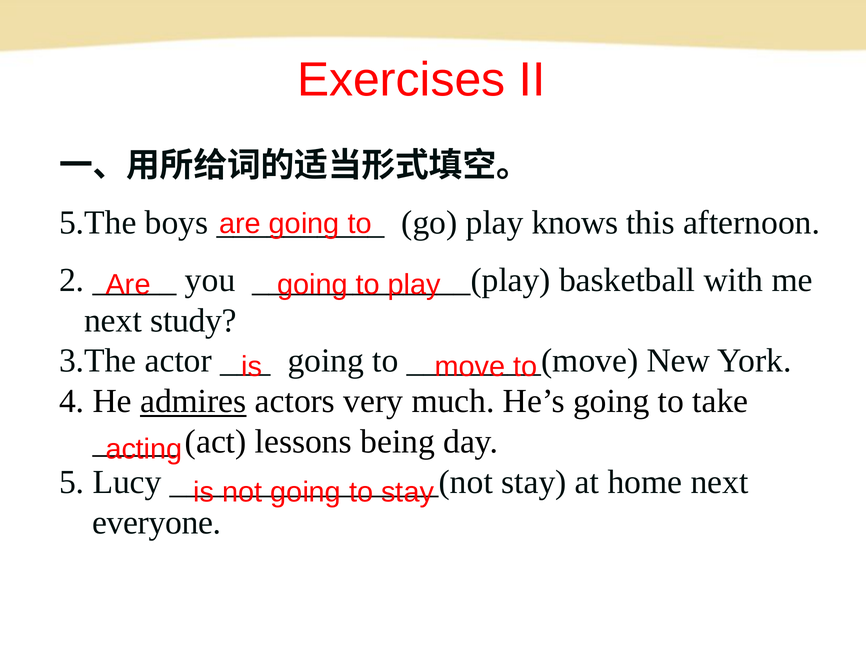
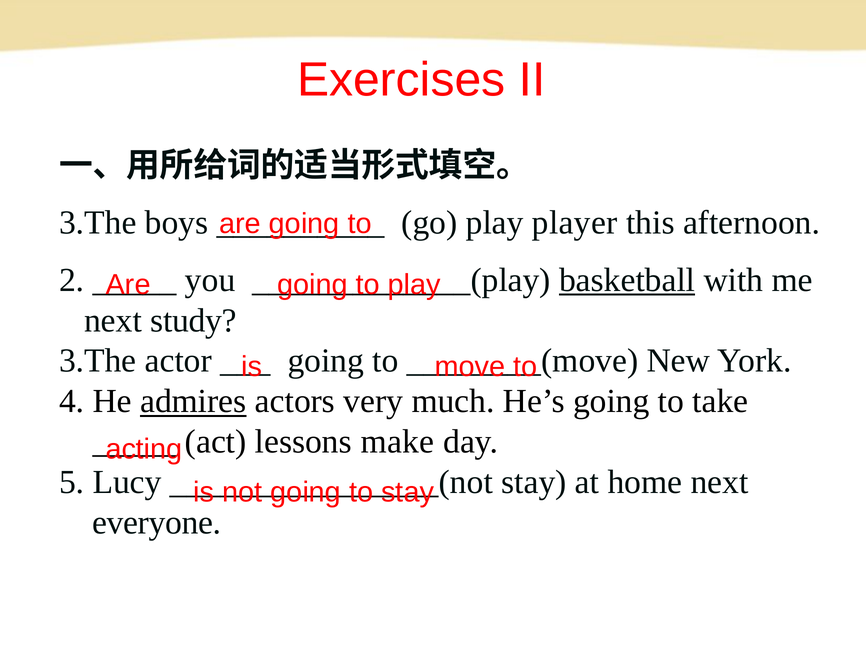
5.The at (98, 223): 5.The -> 3.The
knows: knows -> player
basketball underline: none -> present
being: being -> make
